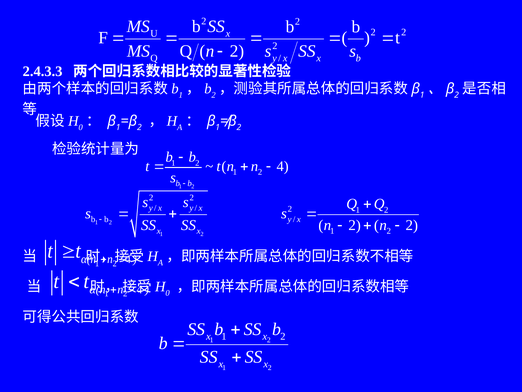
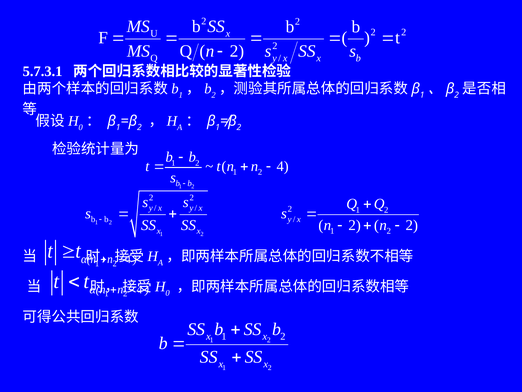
2.4.3.3: 2.4.3.3 -> 5.7.3.1
